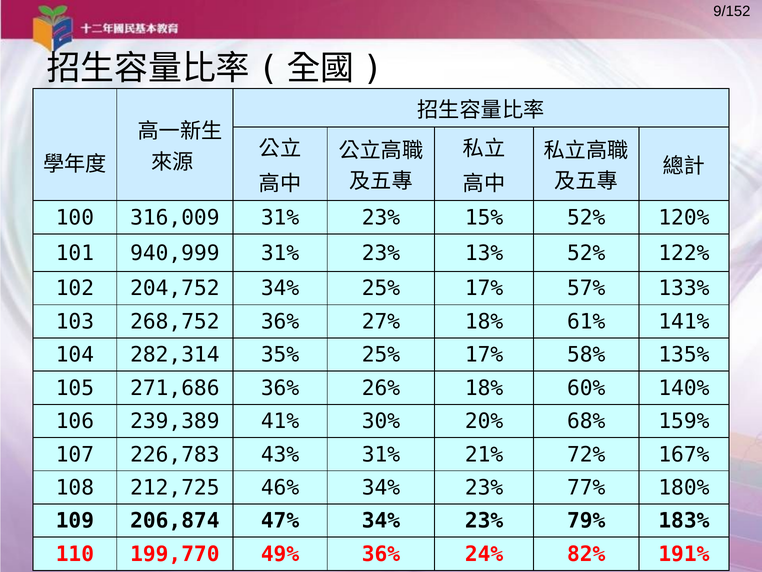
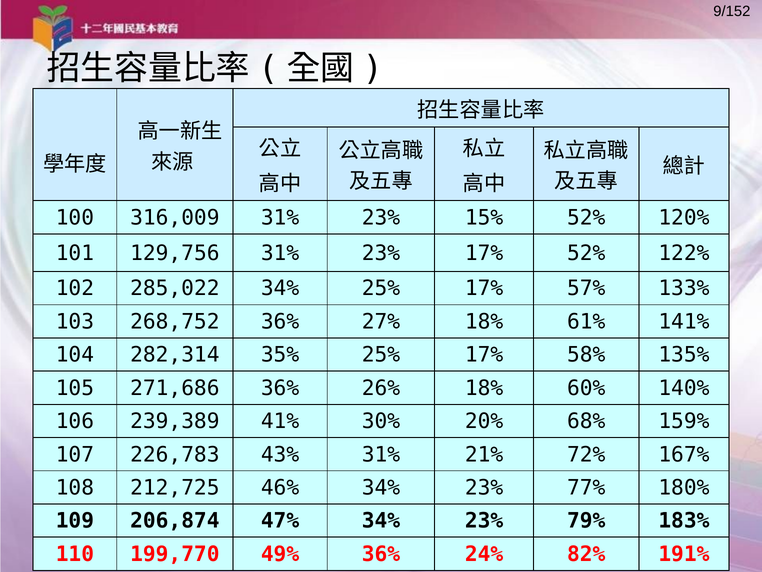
940,999: 940,999 -> 129,756
23% 13%: 13% -> 17%
204,752: 204,752 -> 285,022
